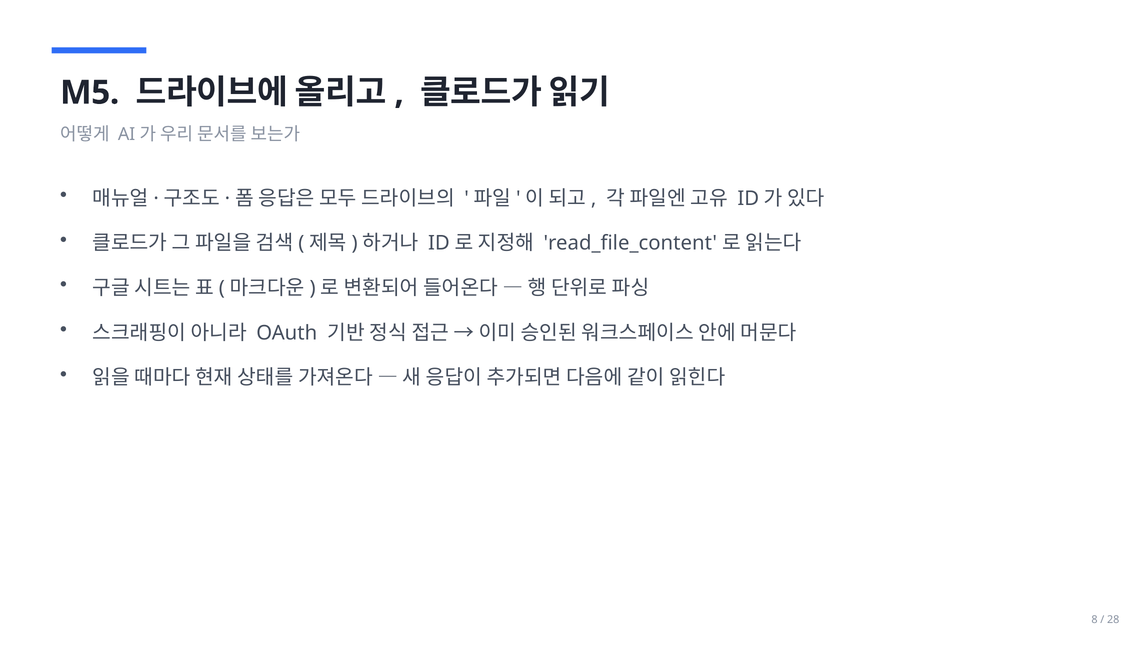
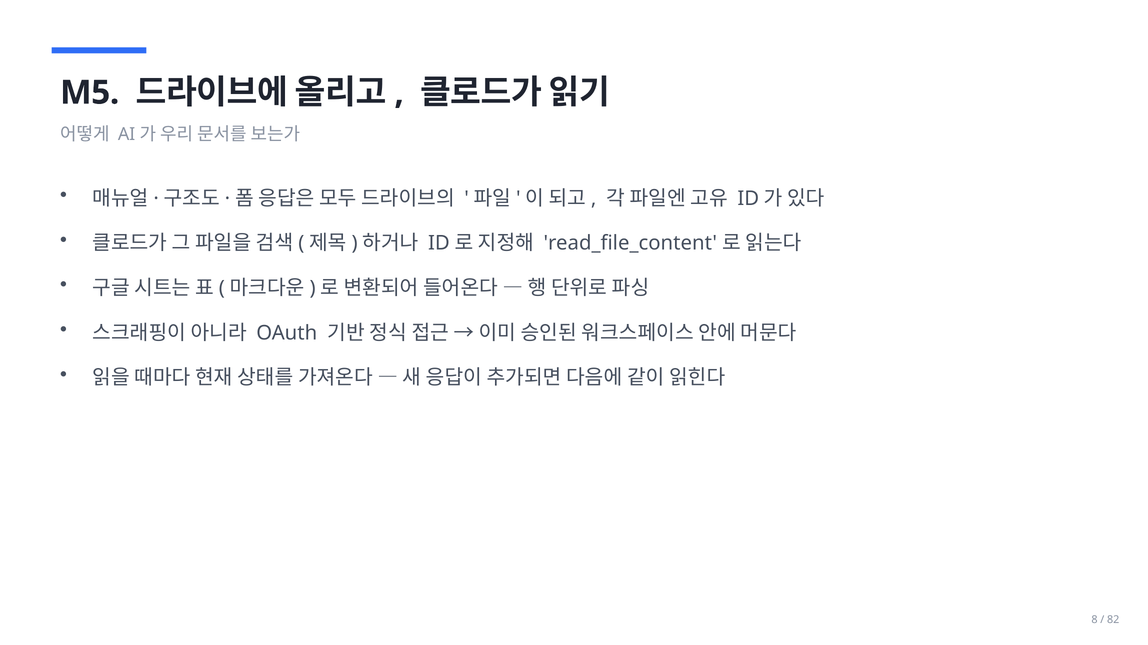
28: 28 -> 82
